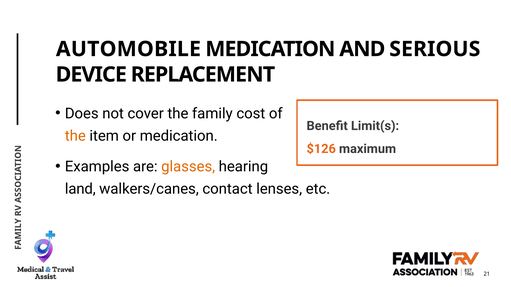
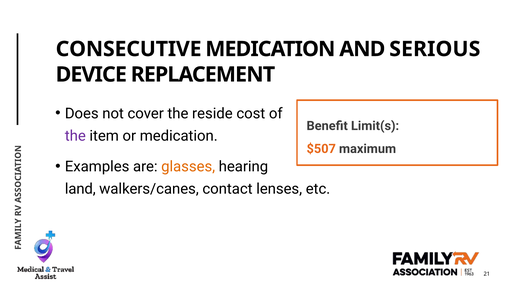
AUTOMOBILE: AUTOMOBILE -> CONSECUTIVE
family: family -> reside
the at (75, 136) colour: orange -> purple
$126: $126 -> $507
